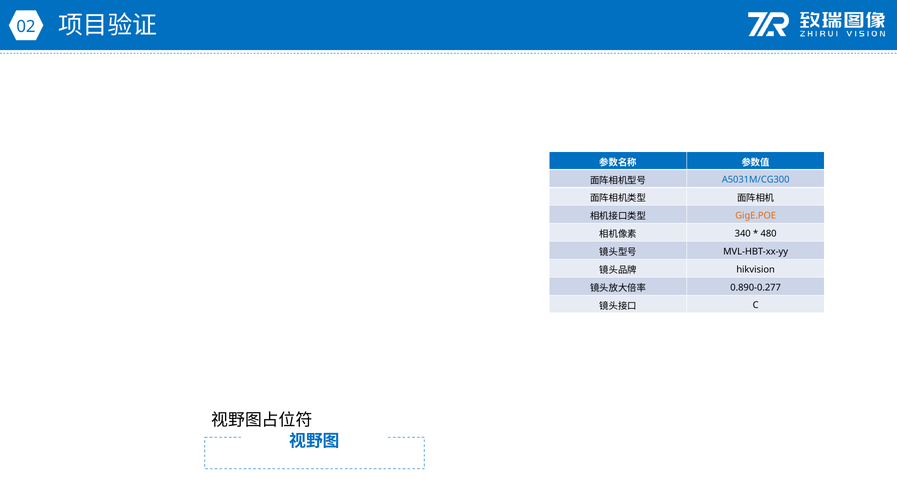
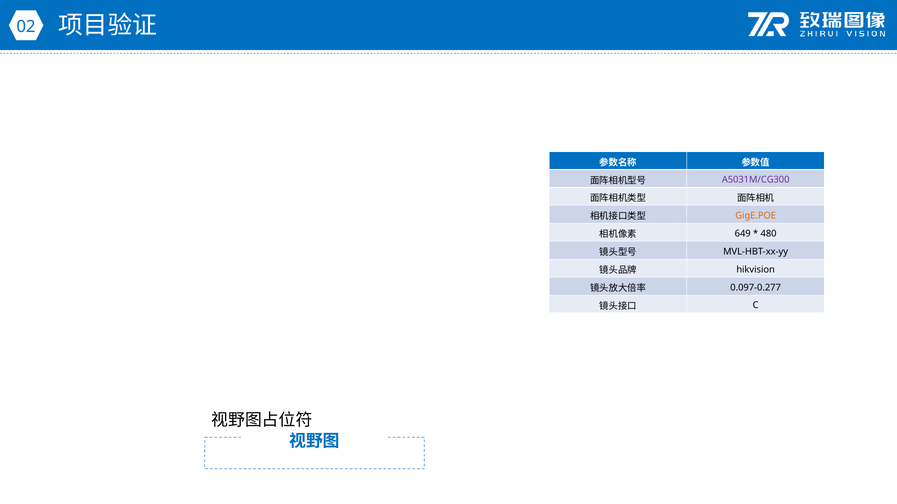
A5031M/CG300 colour: blue -> purple
340: 340 -> 649
0.890-0.277: 0.890-0.277 -> 0.097-0.277
